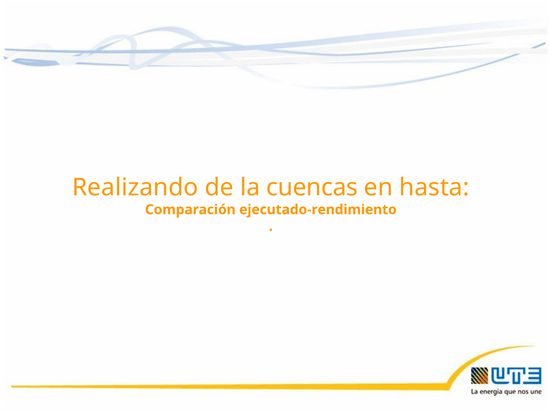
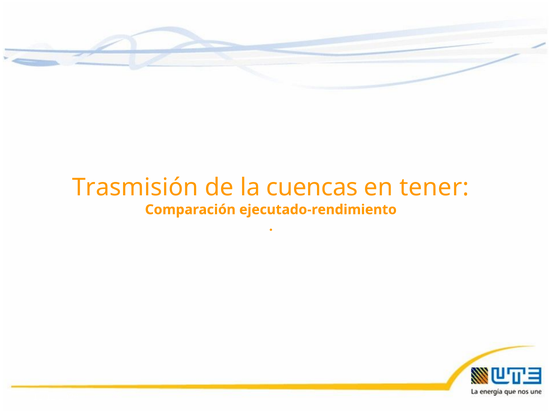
Realizando: Realizando -> Trasmisión
hasta: hasta -> tener
